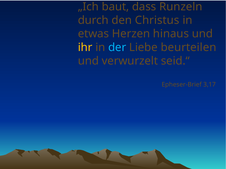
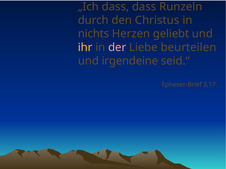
„Ich baut: baut -> dass
etwas: etwas -> nichts
hinaus: hinaus -> geliebt
der colour: light blue -> pink
verwurzelt: verwurzelt -> irgendeine
